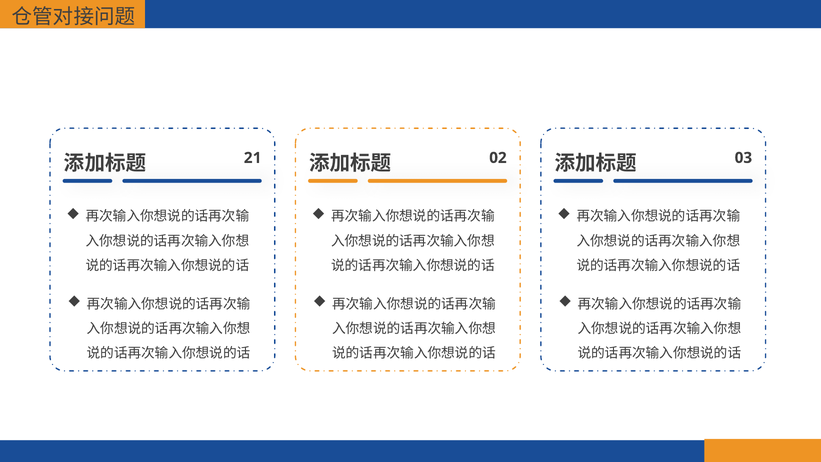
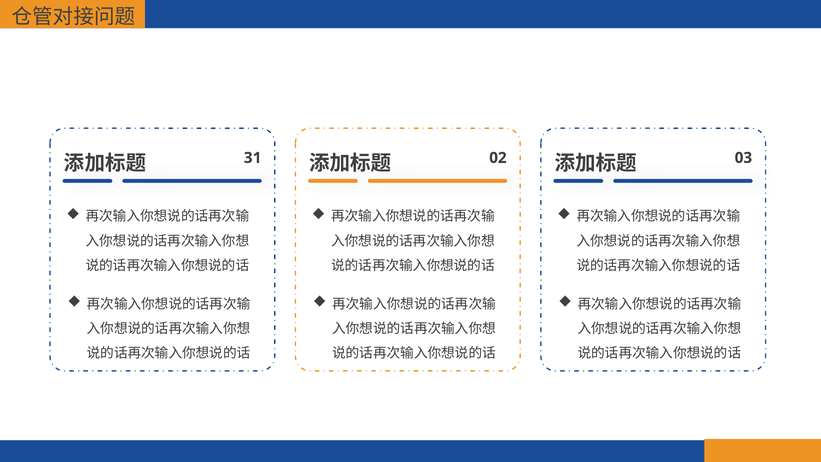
2: 2 -> 3
